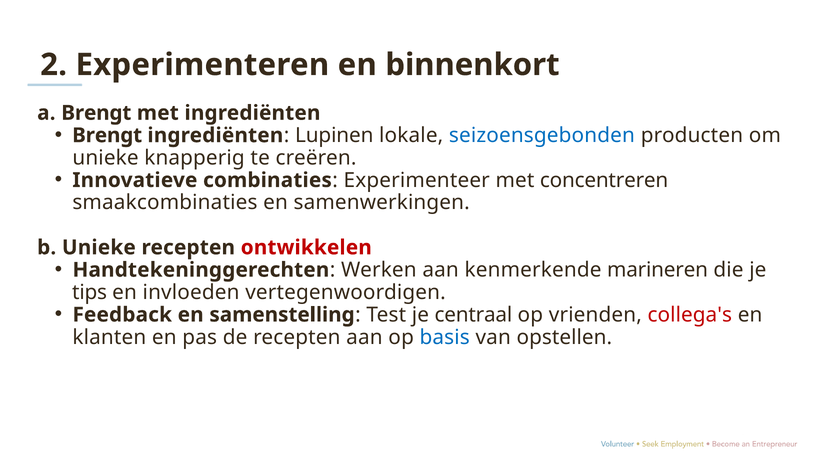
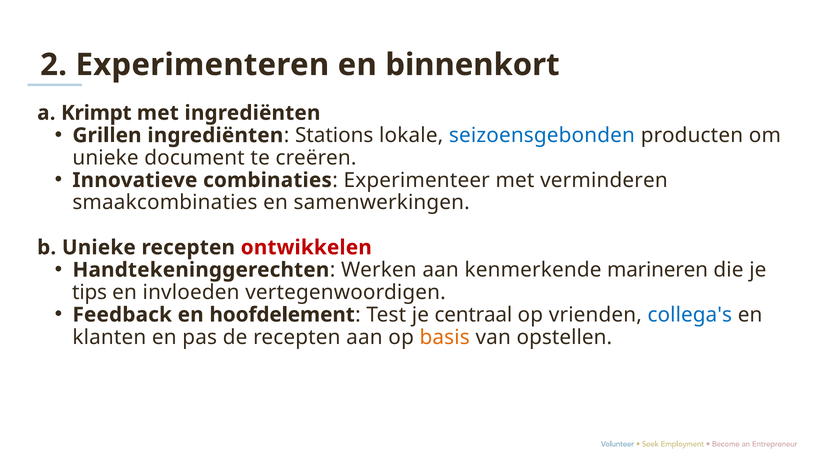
a Brengt: Brengt -> Krimpt
Brengt at (107, 135): Brengt -> Grillen
Lupinen: Lupinen -> Stations
knapperig: knapperig -> document
concentreren: concentreren -> verminderen
samenstelling: samenstelling -> hoofdelement
collega's colour: red -> blue
basis colour: blue -> orange
